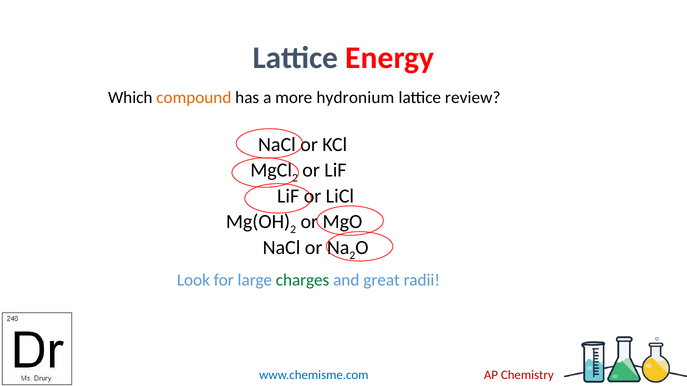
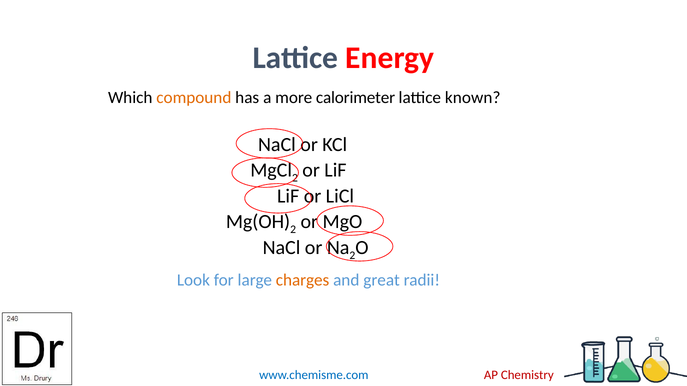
hydronium: hydronium -> calorimeter
review: review -> known
charges colour: green -> orange
